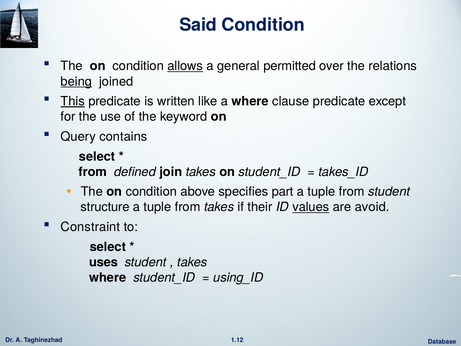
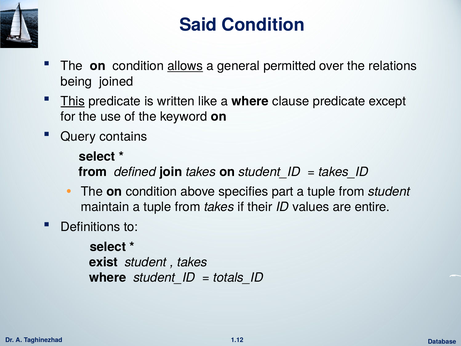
being underline: present -> none
structure: structure -> maintain
values underline: present -> none
avoid: avoid -> entire
Constraint: Constraint -> Definitions
uses: uses -> exist
using_ID: using_ID -> totals_ID
